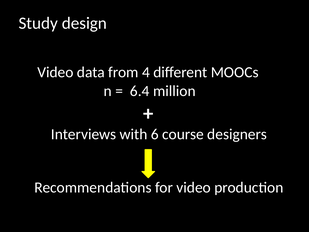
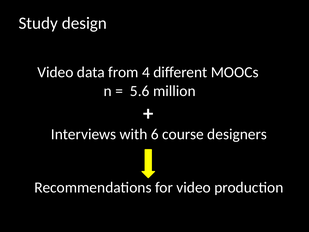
6.4: 6.4 -> 5.6
